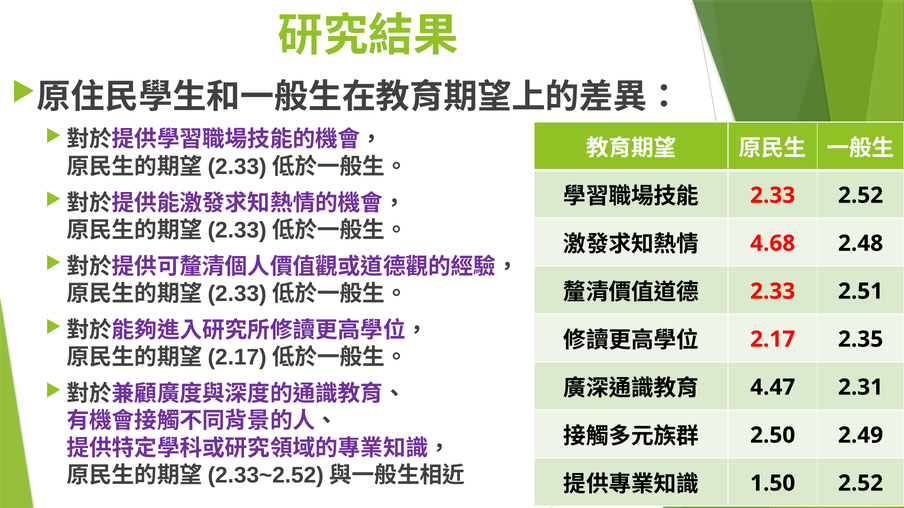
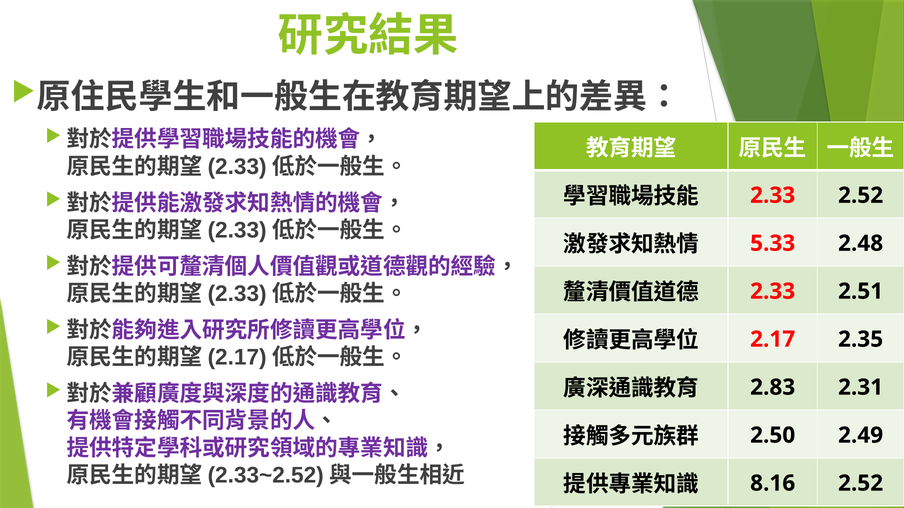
4.68: 4.68 -> 5.33
4.47: 4.47 -> 2.83
1.50: 1.50 -> 8.16
